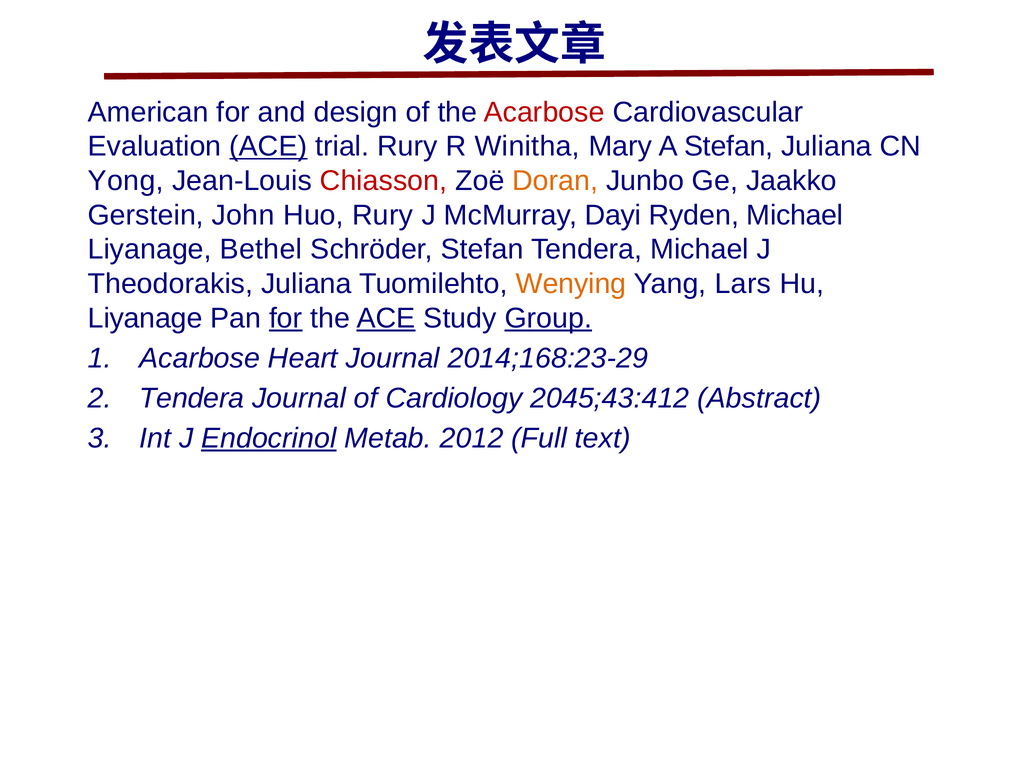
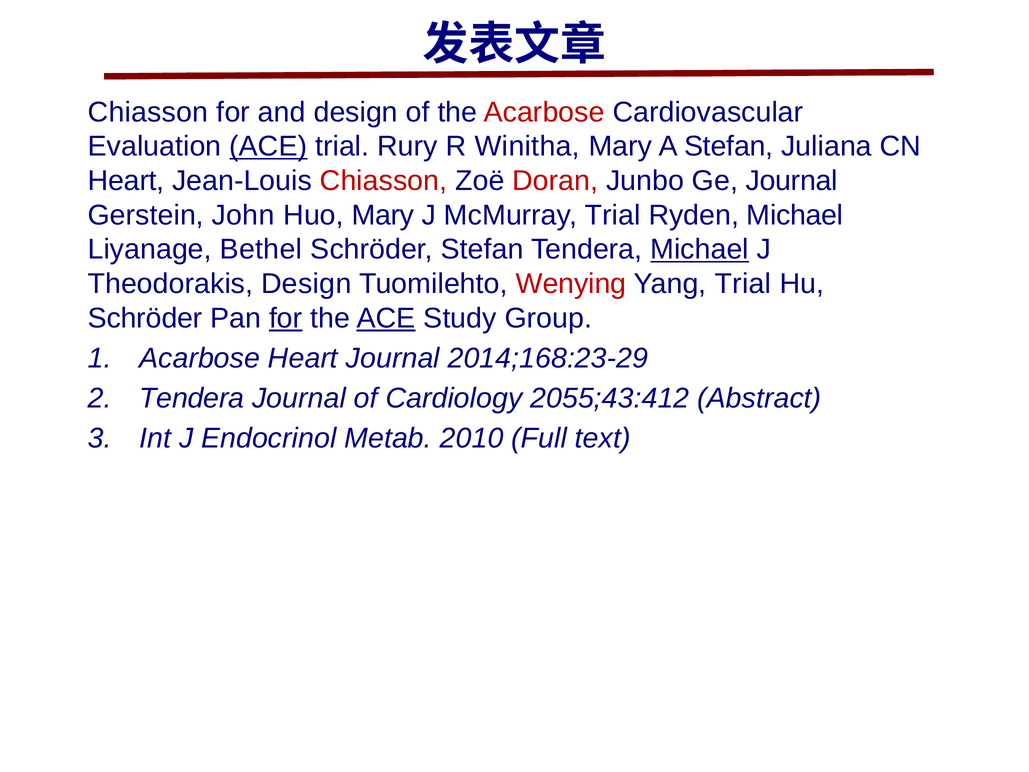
American at (148, 112): American -> Chiasson
Yong at (126, 181): Yong -> Heart
Doran colour: orange -> red
Ge Jaakko: Jaakko -> Journal
Huo Rury: Rury -> Mary
McMurray Dayi: Dayi -> Trial
Michael at (700, 249) underline: none -> present
Theodorakis Juliana: Juliana -> Design
Wenying colour: orange -> red
Yang Lars: Lars -> Trial
Liyanage at (145, 318): Liyanage -> Schröder
Group underline: present -> none
2045;43:412: 2045;43:412 -> 2055;43:412
Endocrinol underline: present -> none
2012: 2012 -> 2010
